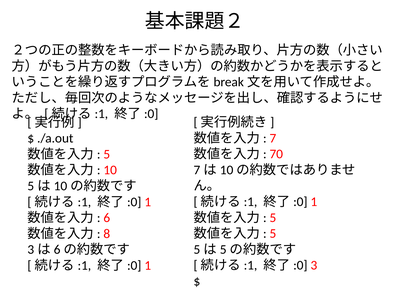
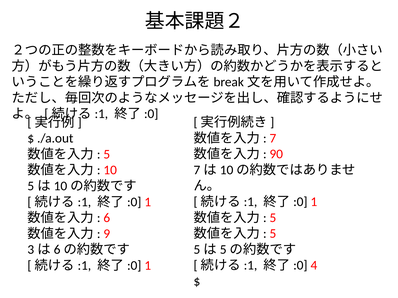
70: 70 -> 90
8: 8 -> 9
3: 3 -> 4
